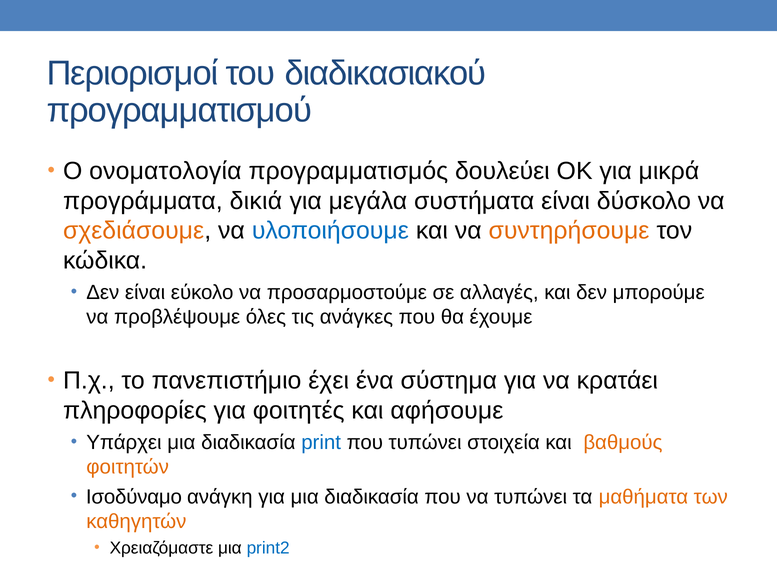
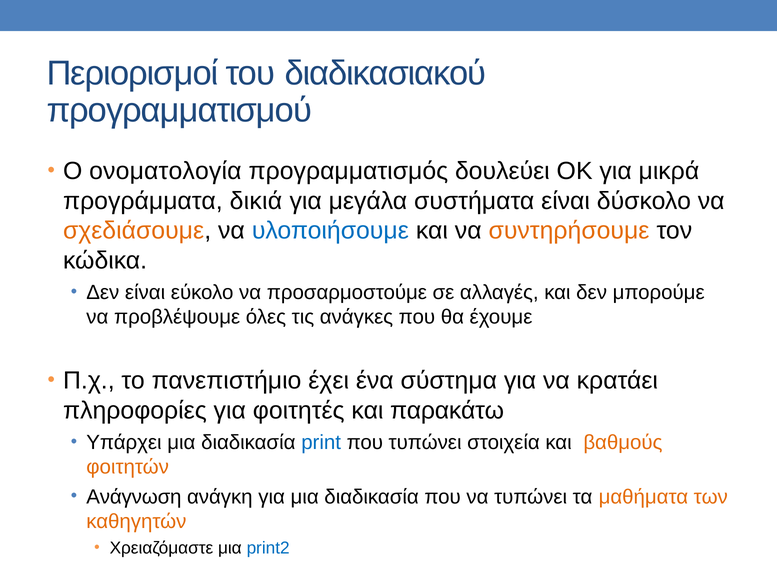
αφήσουμε: αφήσουμε -> παρακάτω
Ισοδύναμο: Ισοδύναμο -> Ανάγνωση
